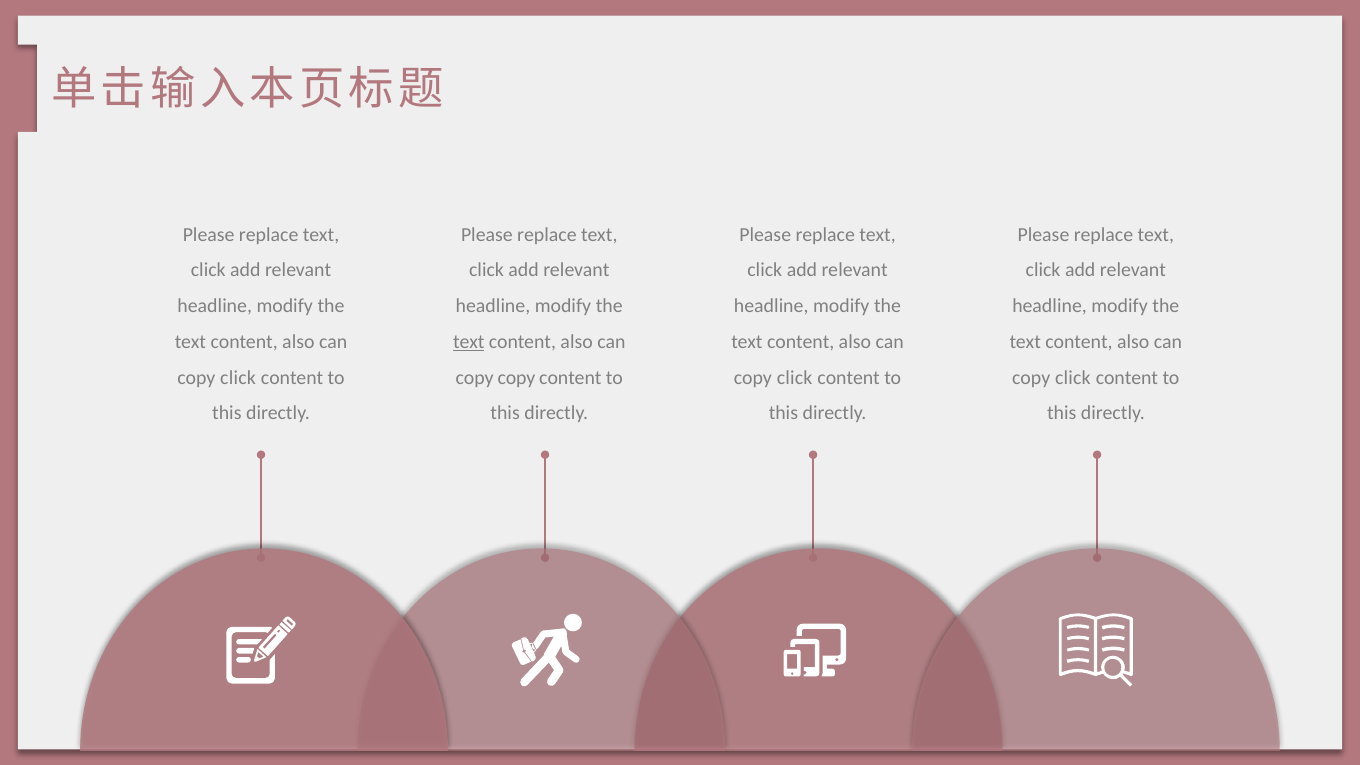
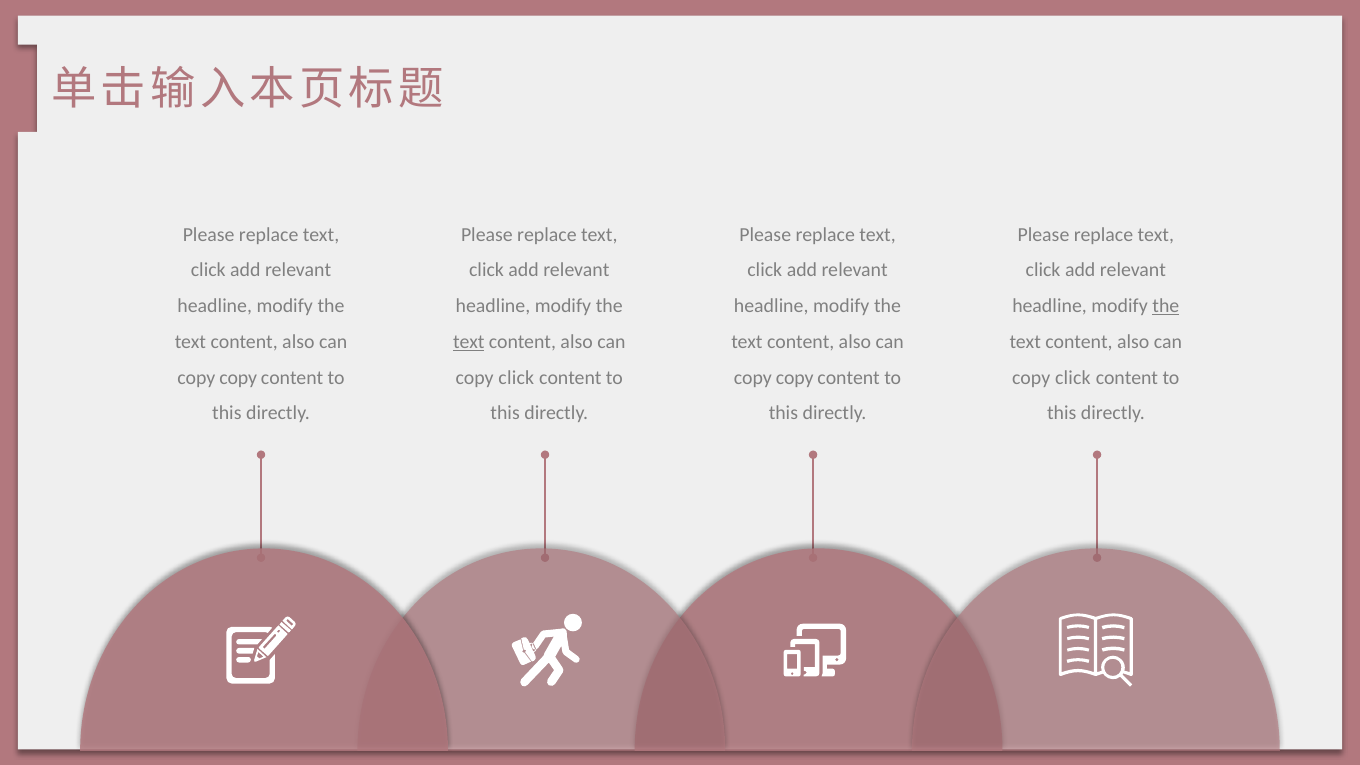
the at (1166, 306) underline: none -> present
click at (238, 377): click -> copy
copy at (517, 377): copy -> click
click at (795, 377): click -> copy
